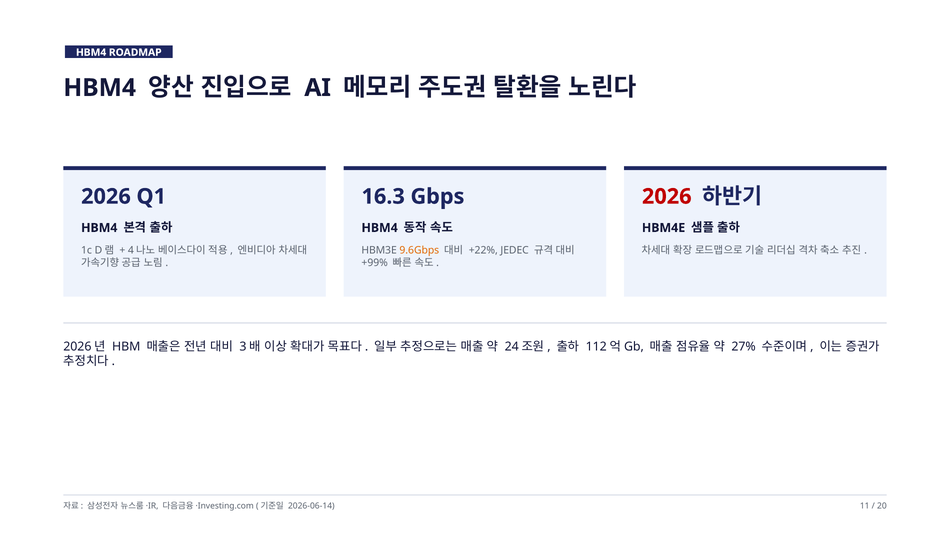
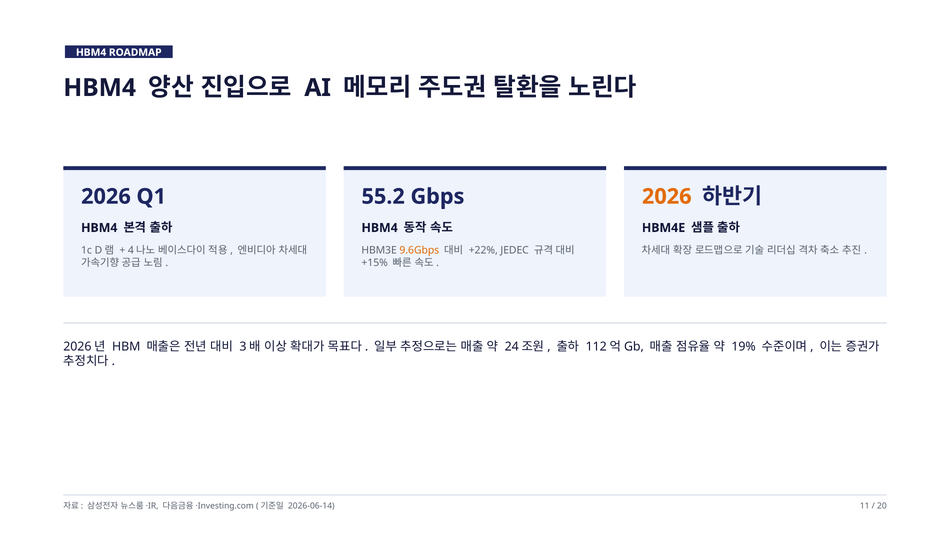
16.3: 16.3 -> 55.2
2026 at (667, 197) colour: red -> orange
+99%: +99% -> +15%
27%: 27% -> 19%
